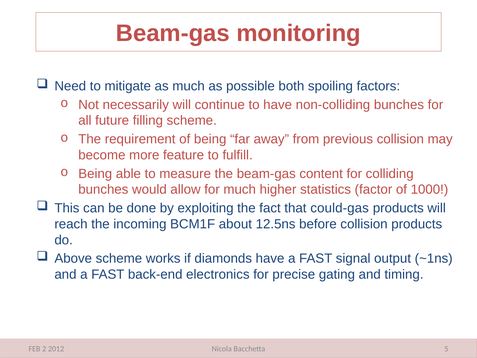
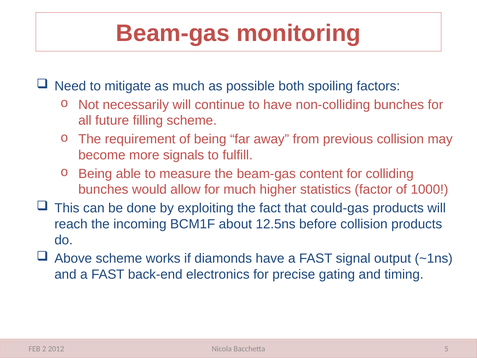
feature: feature -> signals
